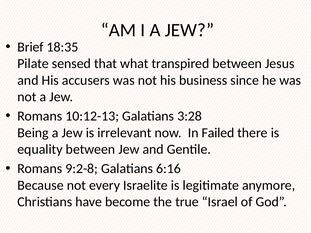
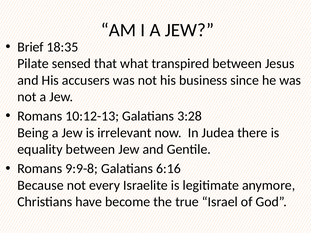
Failed: Failed -> Judea
9:2-8: 9:2-8 -> 9:9-8
